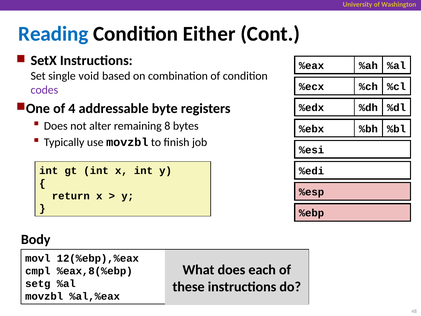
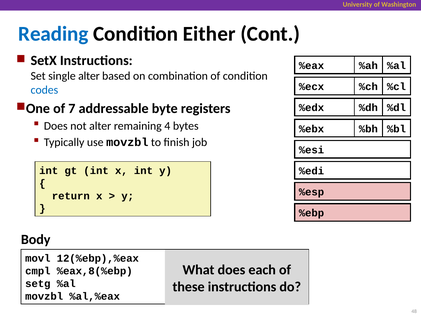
single void: void -> alter
codes colour: purple -> blue
4: 4 -> 7
8: 8 -> 4
